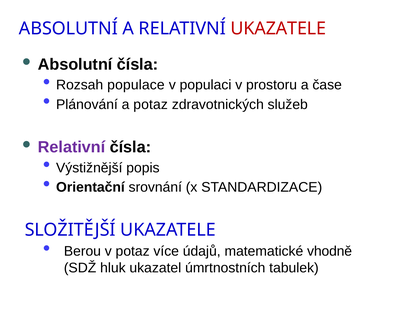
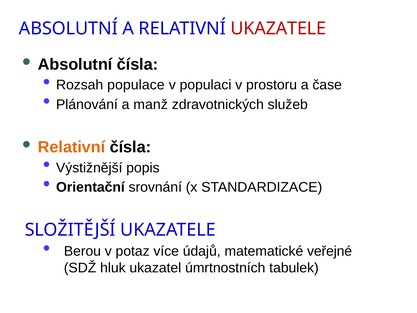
a potaz: potaz -> manž
Relativní at (72, 147) colour: purple -> orange
vhodně: vhodně -> veřejné
